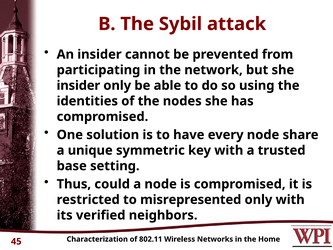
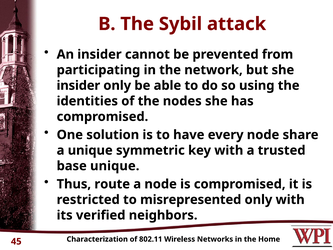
base setting: setting -> unique
could: could -> route
